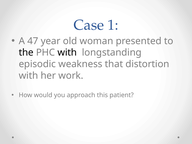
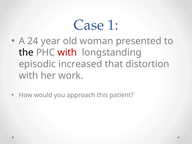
47: 47 -> 24
with at (67, 53) colour: black -> red
weakness: weakness -> increased
